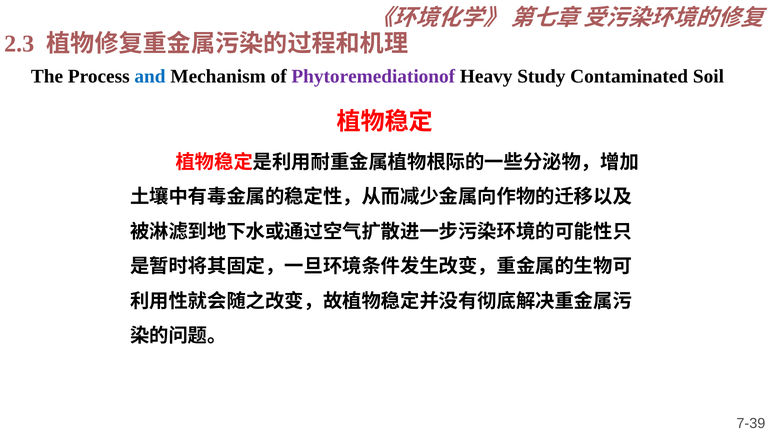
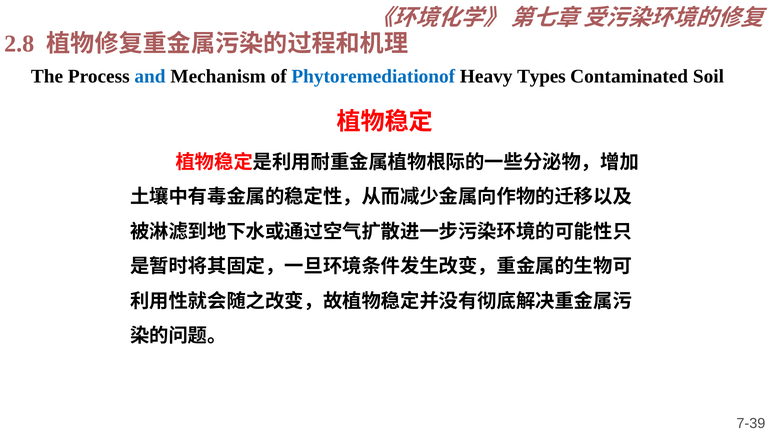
2.3: 2.3 -> 2.8
Phytoremediationof colour: purple -> blue
Study: Study -> Types
